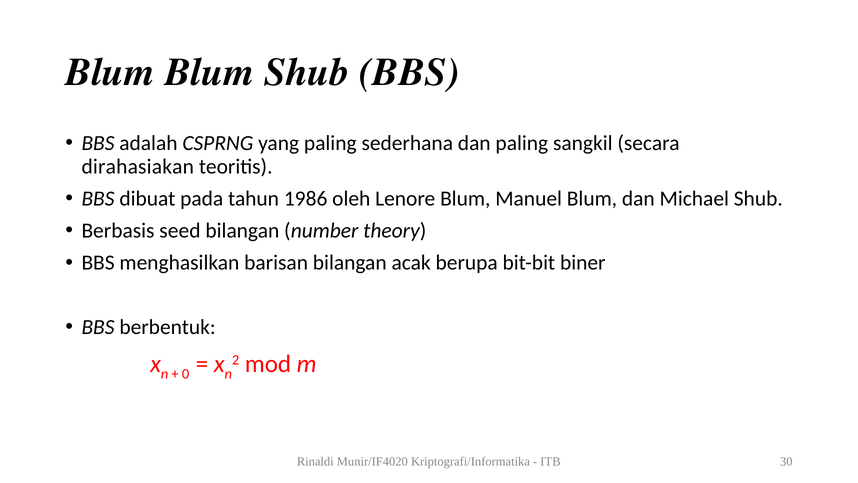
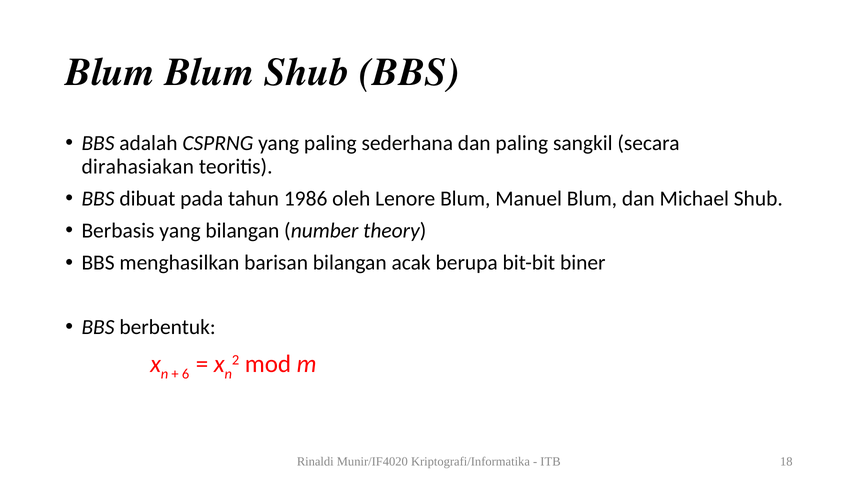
Berbasis seed: seed -> yang
0: 0 -> 6
30: 30 -> 18
